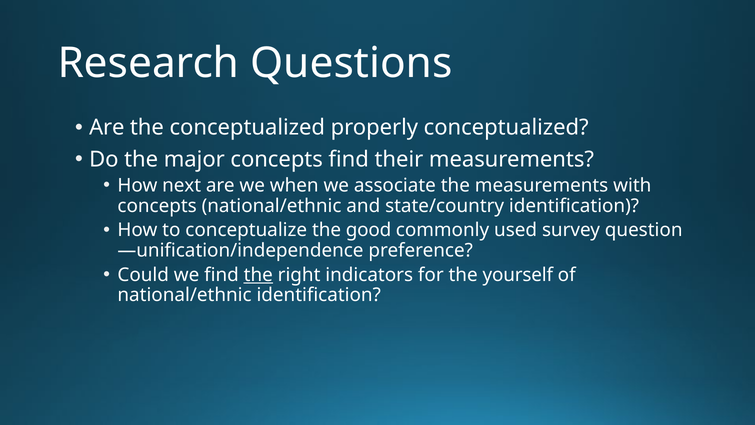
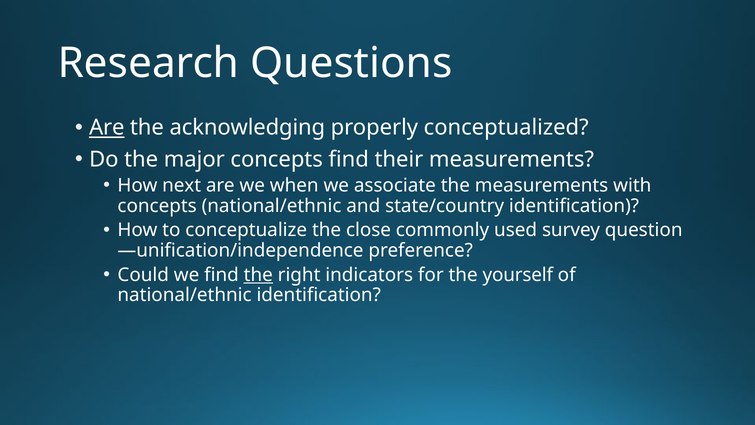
Are at (107, 128) underline: none -> present
the conceptualized: conceptualized -> acknowledging
good: good -> close
